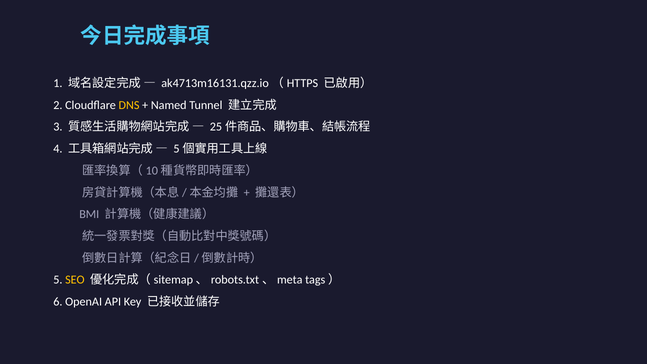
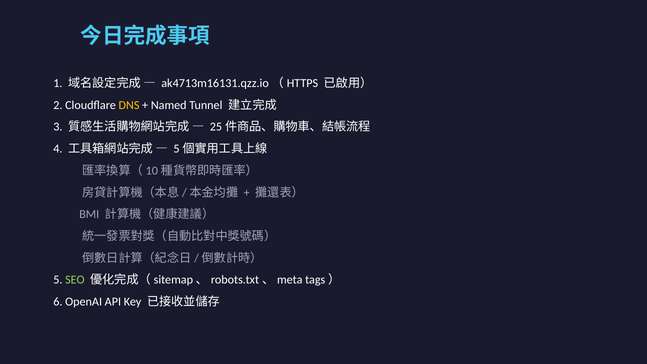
SEO colour: yellow -> light green
